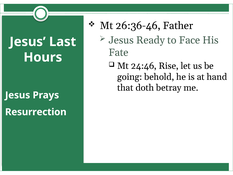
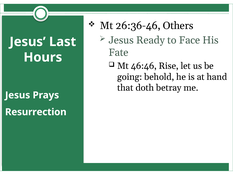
Father: Father -> Others
24:46: 24:46 -> 46:46
